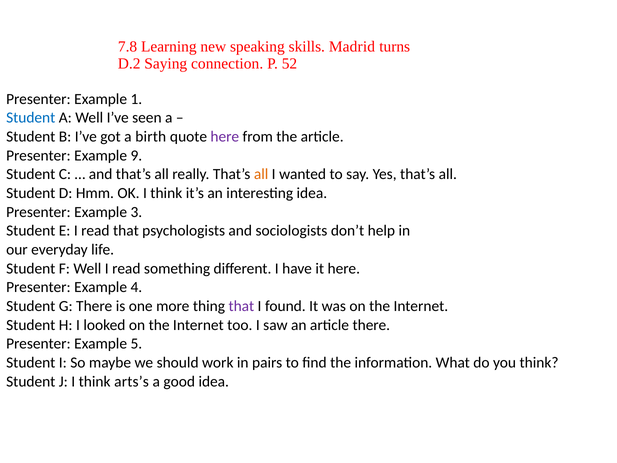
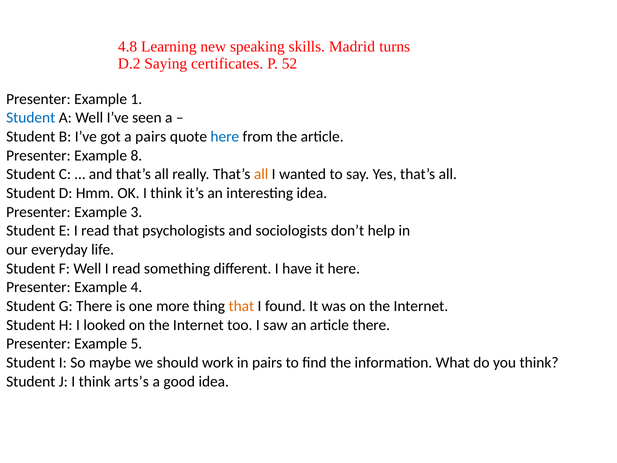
7.8: 7.8 -> 4.8
connection: connection -> certificates
a birth: birth -> pairs
here at (225, 137) colour: purple -> blue
9: 9 -> 8
that at (241, 306) colour: purple -> orange
